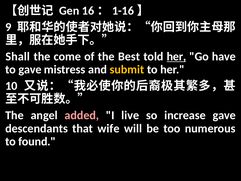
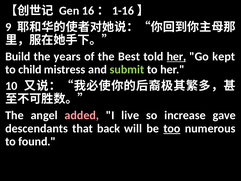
Shall: Shall -> Build
come: come -> years
have: have -> kept
to gave: gave -> child
submit colour: yellow -> light green
wife: wife -> back
too underline: none -> present
